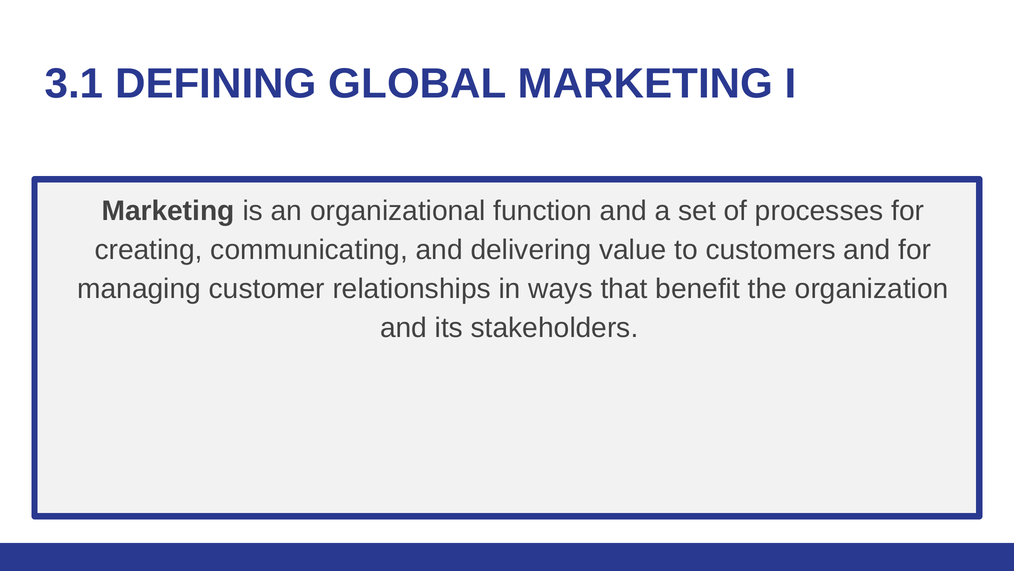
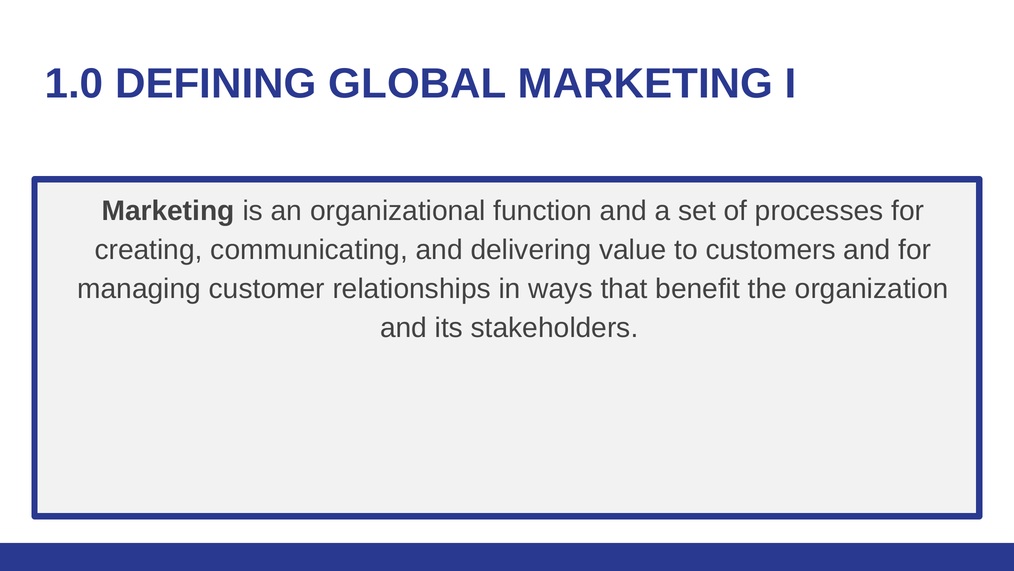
3.1: 3.1 -> 1.0
